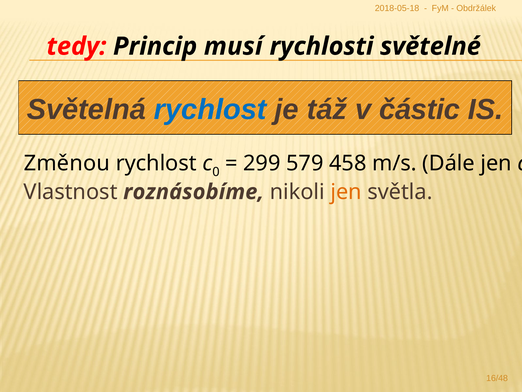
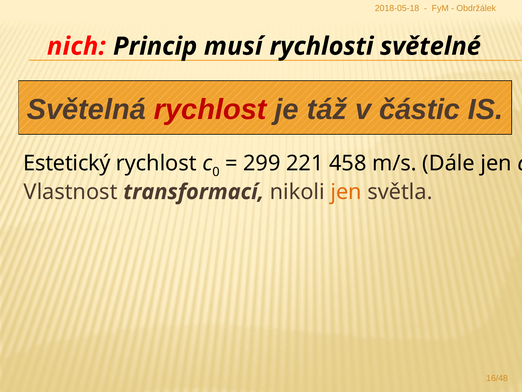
tedy: tedy -> nich
rychlost at (210, 109) colour: blue -> red
Změnou: Změnou -> Estetický
579: 579 -> 221
roznásobíme: roznásobíme -> transformací
